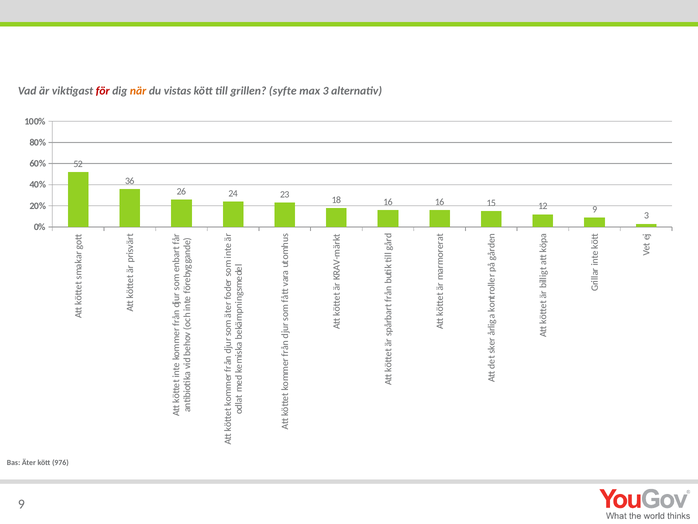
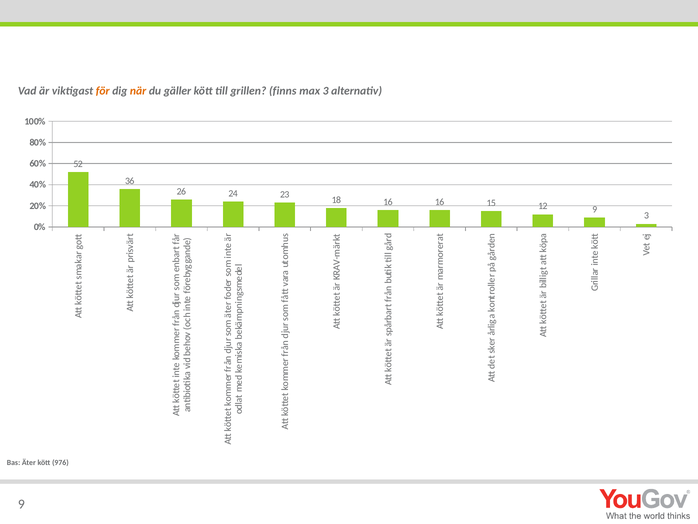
för colour: red -> orange
vistas: vistas -> gäller
syfte: syfte -> finns
